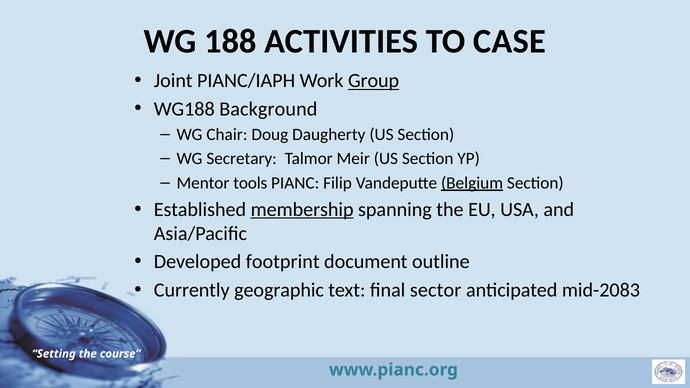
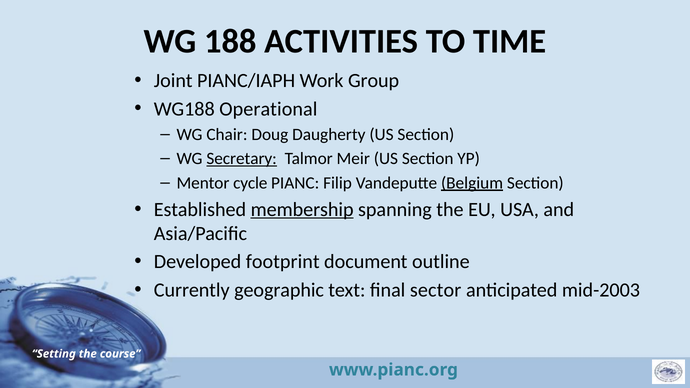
CASE: CASE -> TIME
Group underline: present -> none
Background: Background -> Operational
Secretary underline: none -> present
tools: tools -> cycle
mid-2083: mid-2083 -> mid-2003
